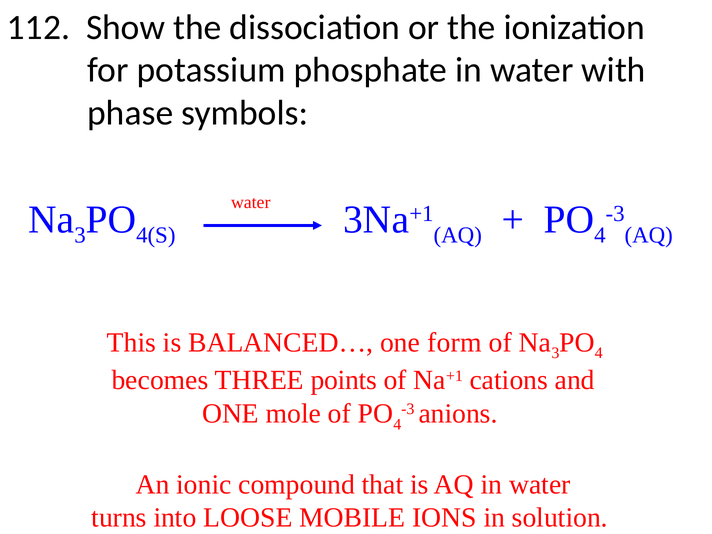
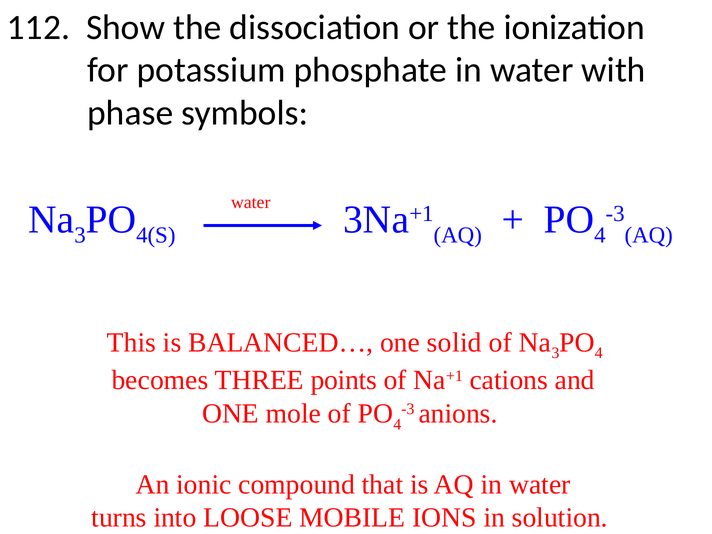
form: form -> solid
